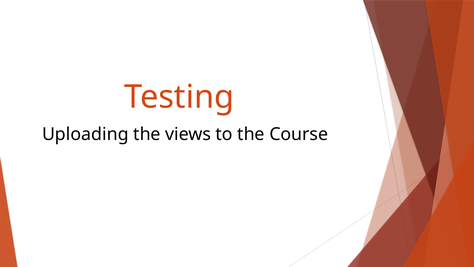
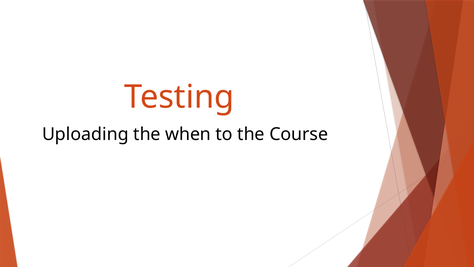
views: views -> when
